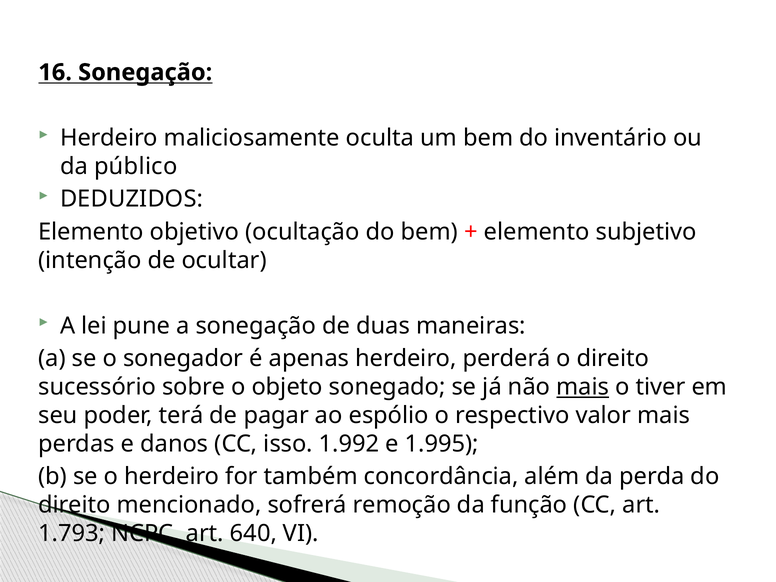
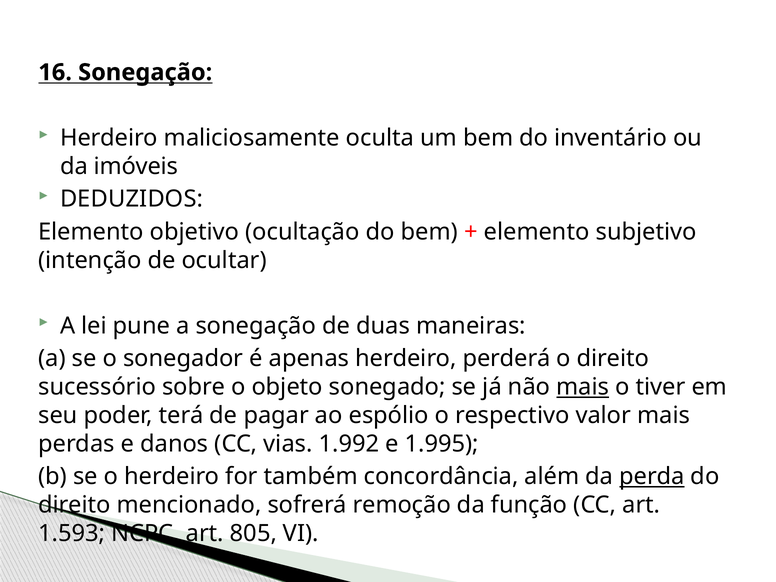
público: público -> imóveis
isso: isso -> vias
perda underline: none -> present
1.793: 1.793 -> 1.593
640: 640 -> 805
